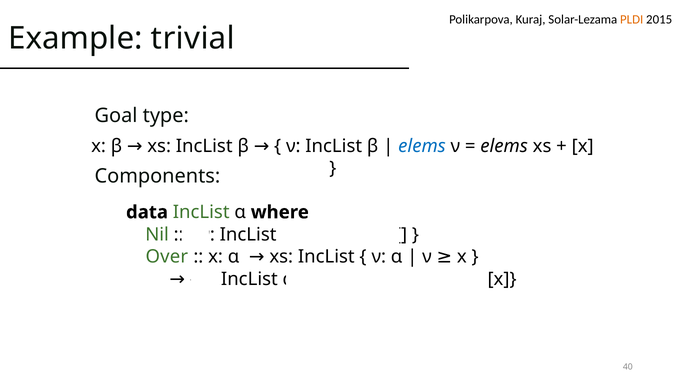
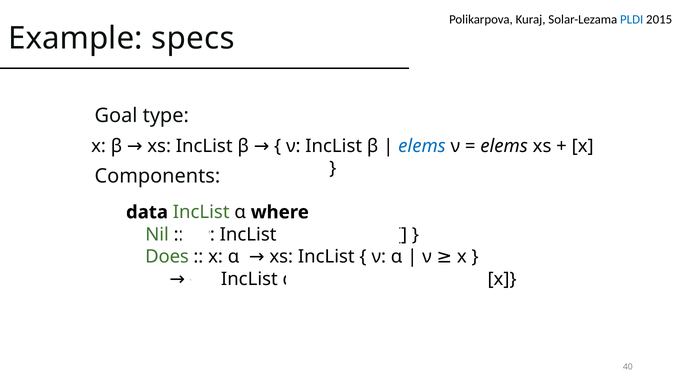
PLDI colour: orange -> blue
trivial: trivial -> specs
Over: Over -> Does
